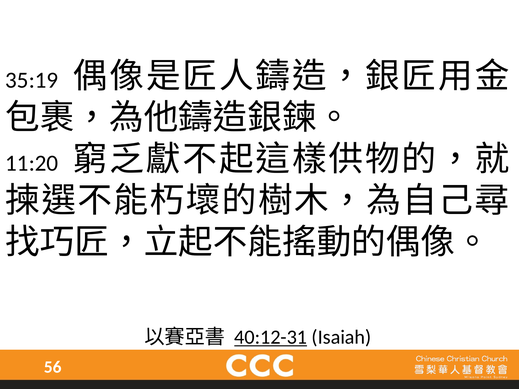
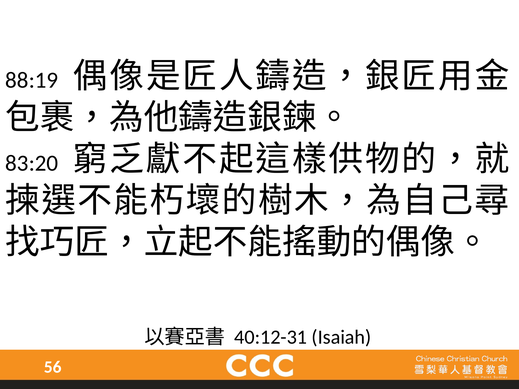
35:19: 35:19 -> 88:19
11:20: 11:20 -> 83:20
40:12-31 underline: present -> none
